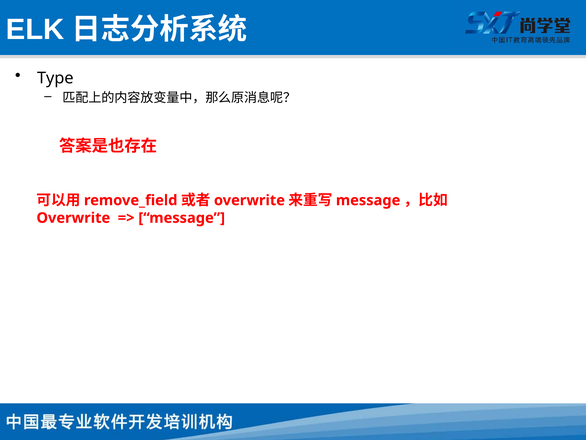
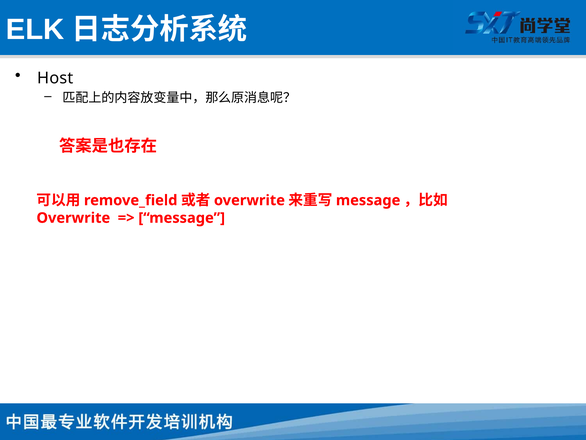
Type: Type -> Host
